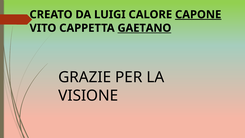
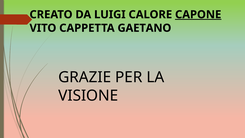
GAETANO underline: present -> none
